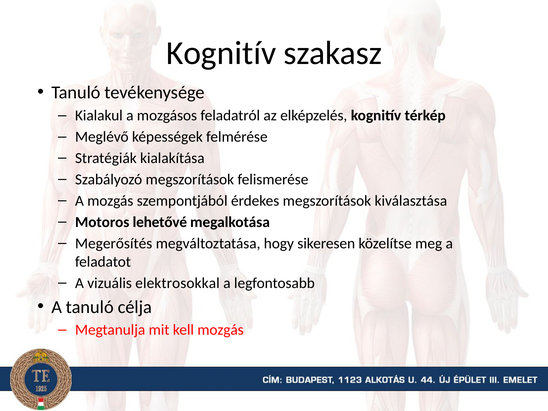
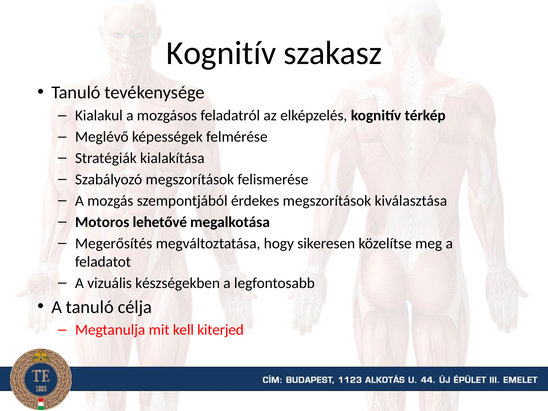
elektrosokkal: elektrosokkal -> készségekben
kell mozgás: mozgás -> kiterjed
